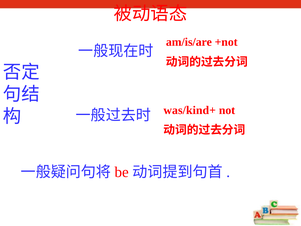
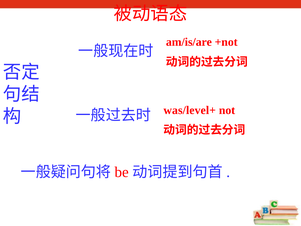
was/kind+: was/kind+ -> was/level+
